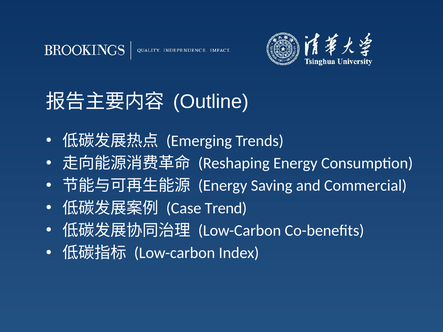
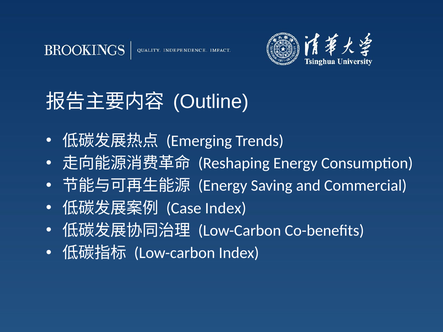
Case Trend: Trend -> Index
